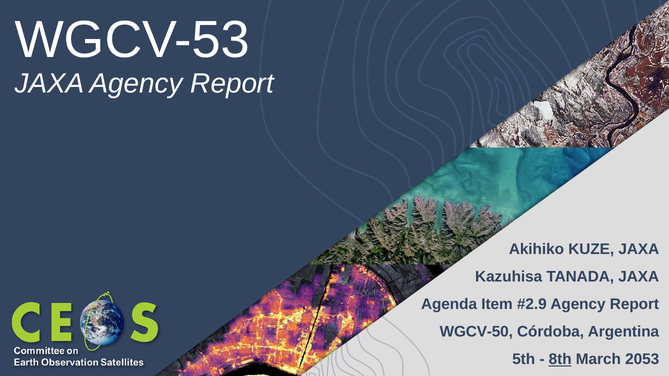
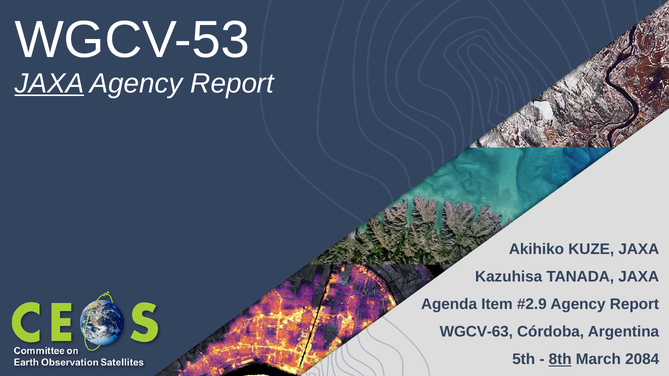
JAXA at (49, 84) underline: none -> present
WGCV-50: WGCV-50 -> WGCV-63
2053: 2053 -> 2084
